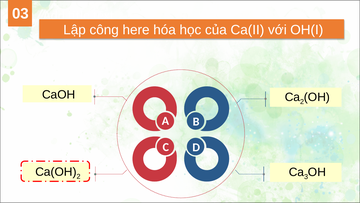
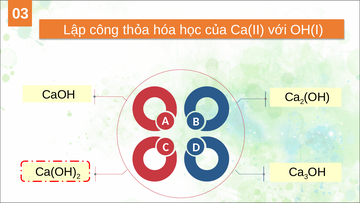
here: here -> thỏa
